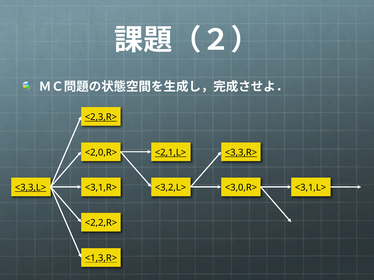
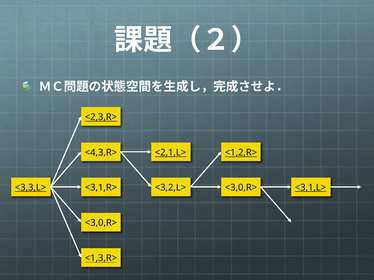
<2,0,R>: <2,0,R> -> <4,3,R>
<3,3,R>: <3,3,R> -> <1,2,R>
<3,1,L> underline: none -> present
<2,2,R> at (101, 223): <2,2,R> -> <3,0,R>
